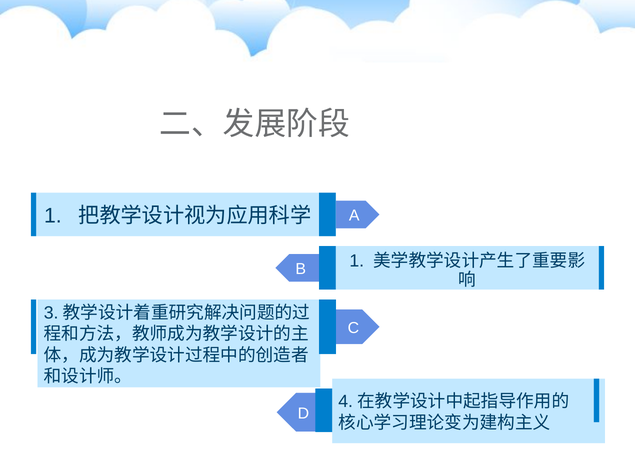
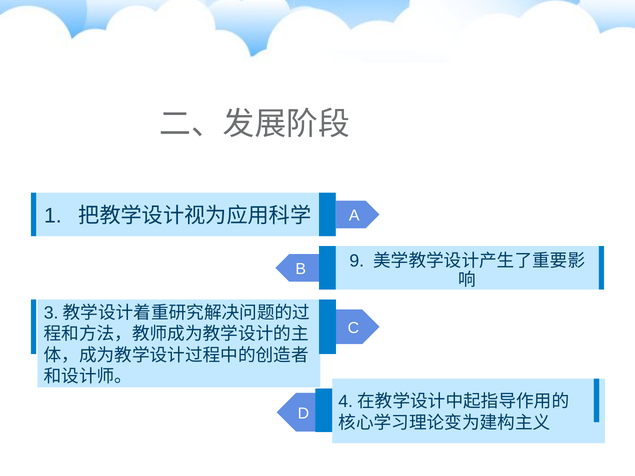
B 1: 1 -> 9
